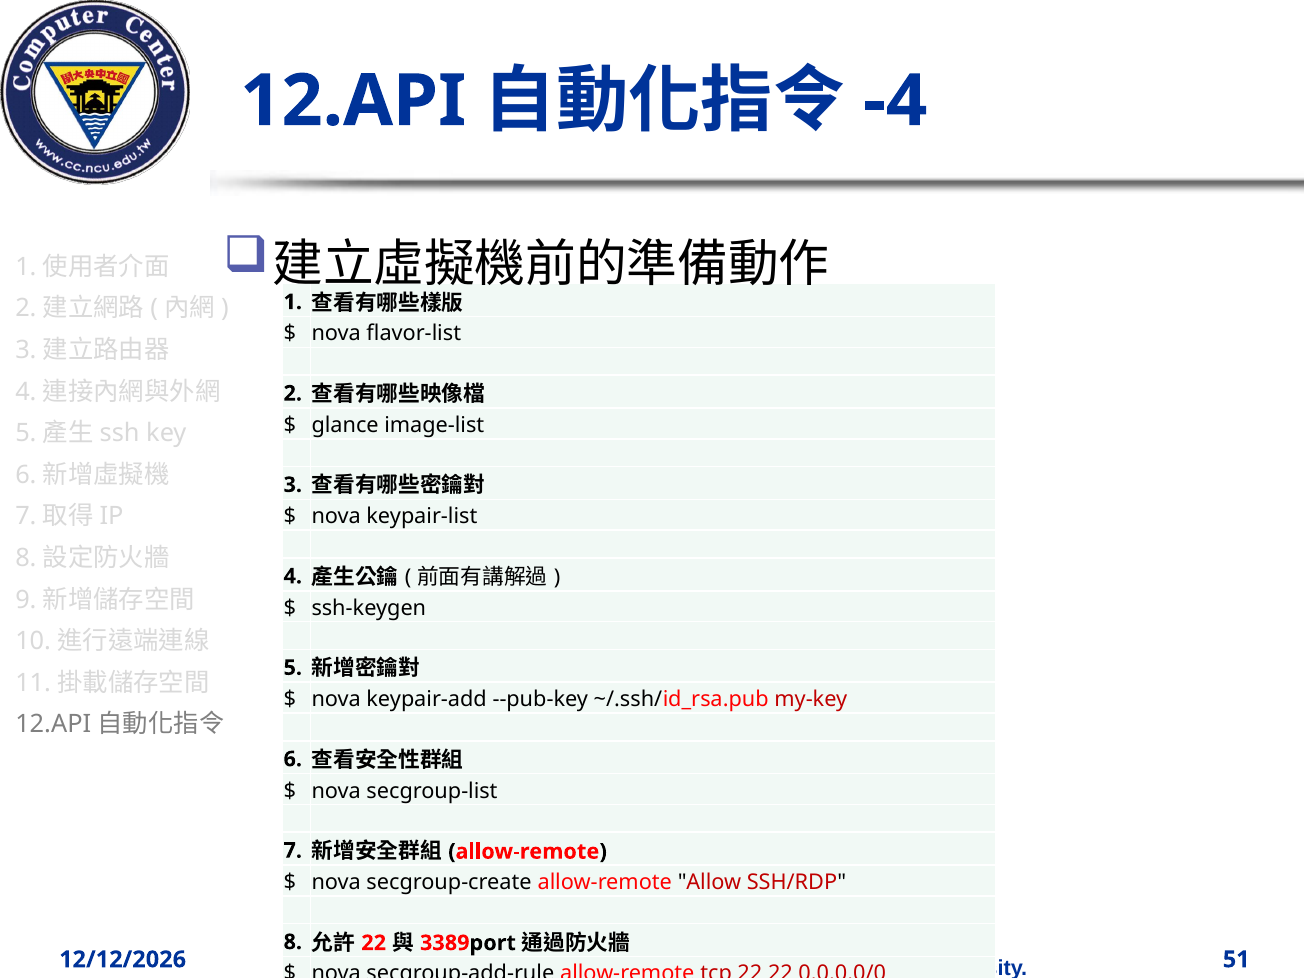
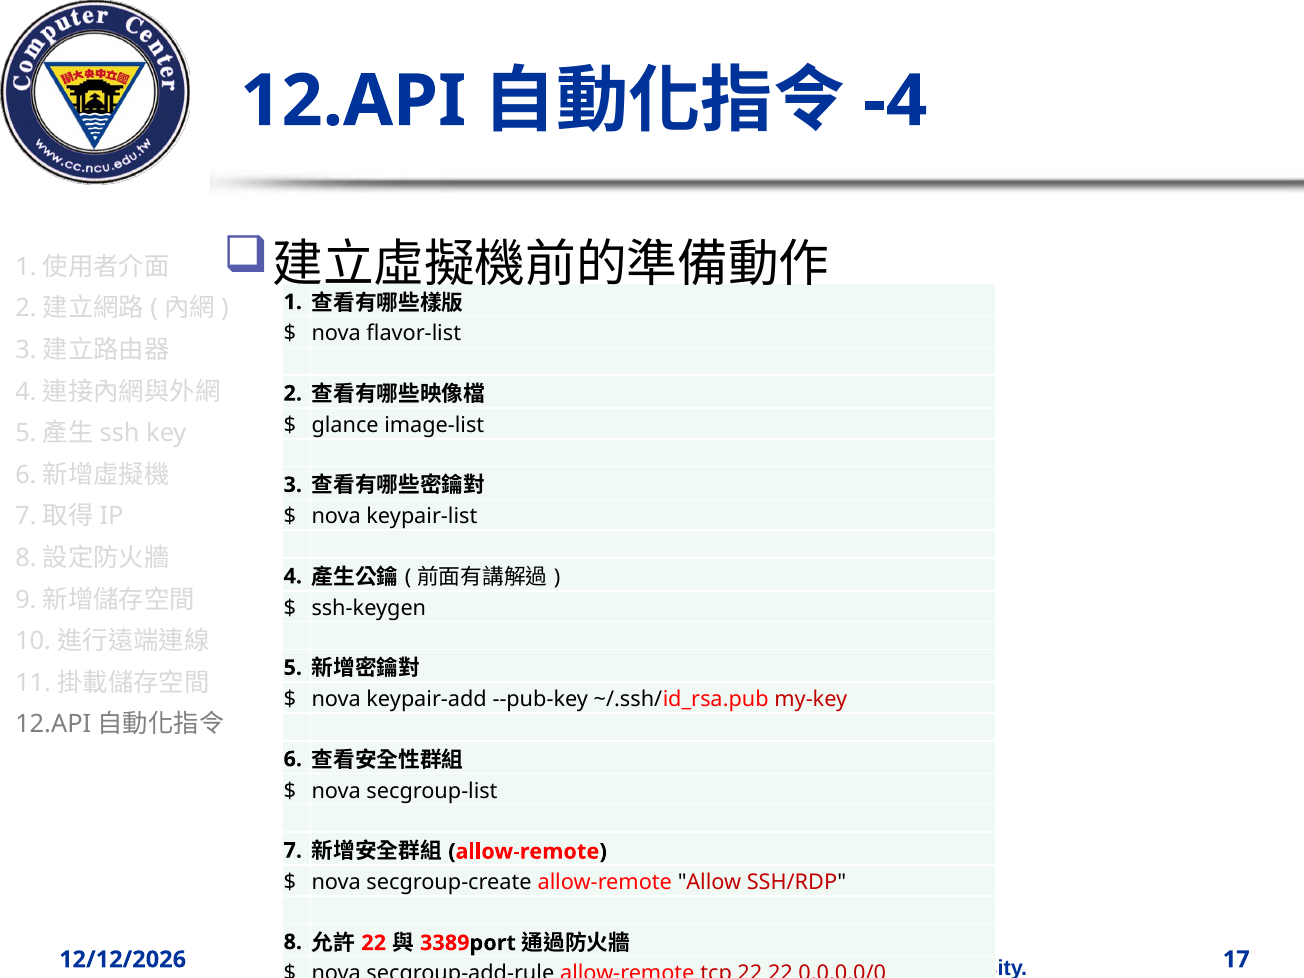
51: 51 -> 17
